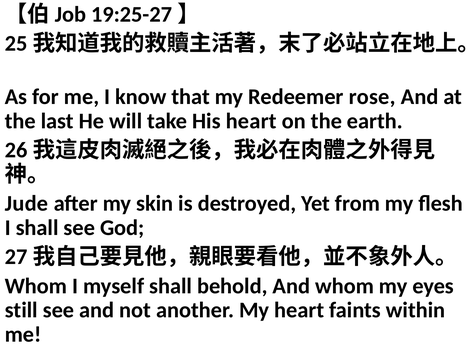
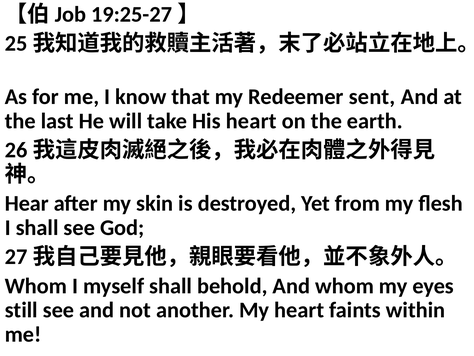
rose: rose -> sent
Jude: Jude -> Hear
